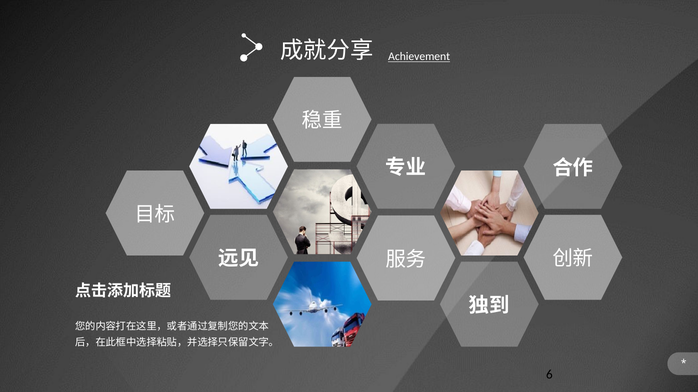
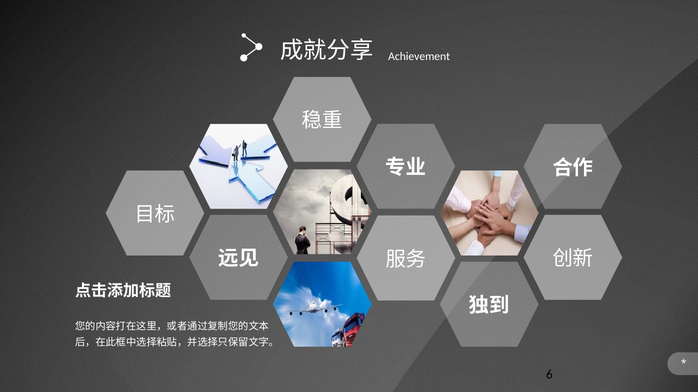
Achievement underline: present -> none
